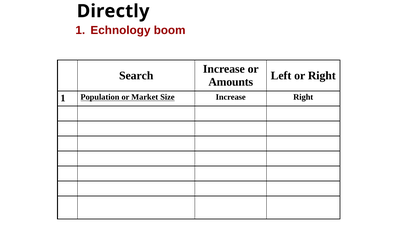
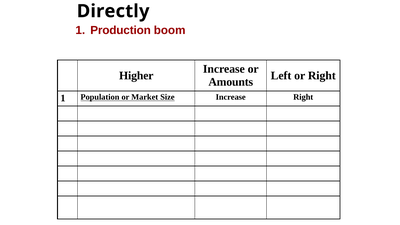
Echnology: Echnology -> Production
Search: Search -> Higher
